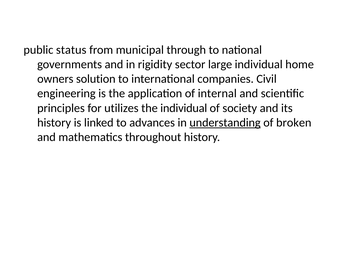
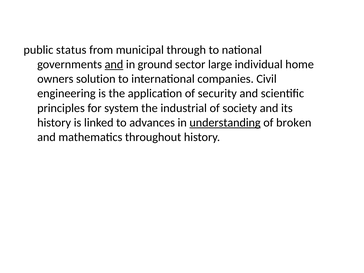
and at (114, 64) underline: none -> present
rigidity: rigidity -> ground
internal: internal -> security
utilizes: utilizes -> system
the individual: individual -> industrial
